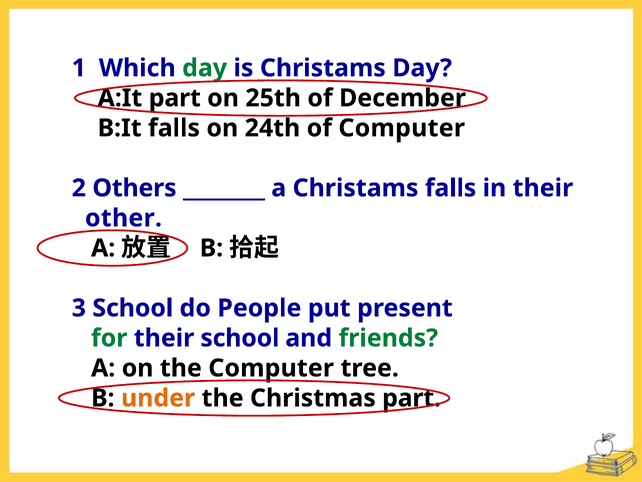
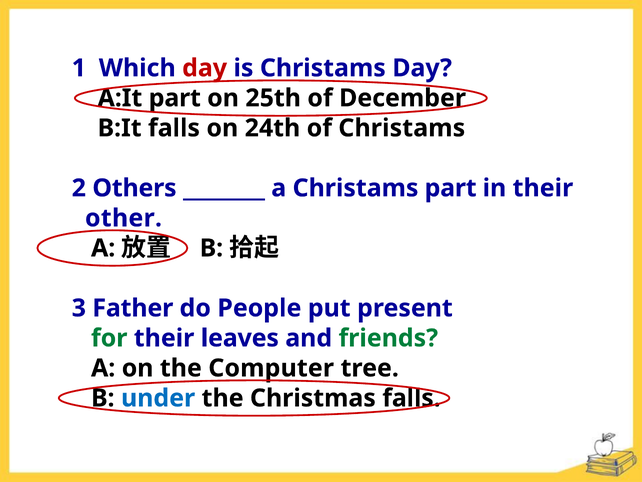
day at (205, 68) colour: green -> red
of Computer: Computer -> Christams
Christams falls: falls -> part
3 School: School -> Father
their school: school -> leaves
under colour: orange -> blue
Christmas part: part -> falls
